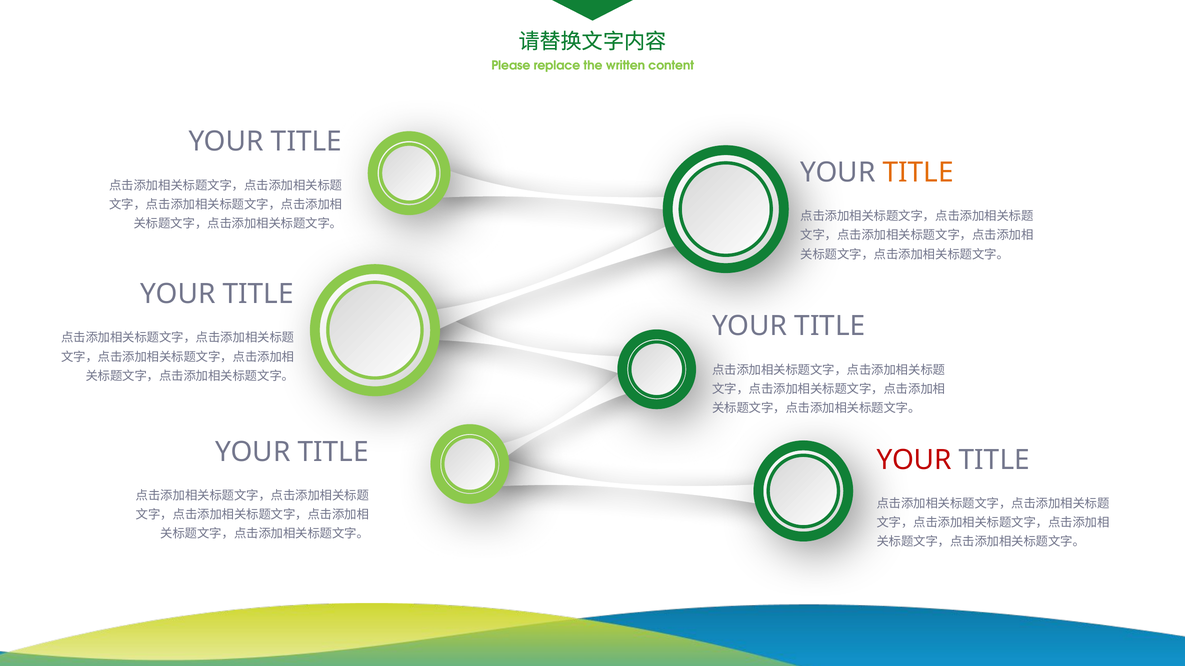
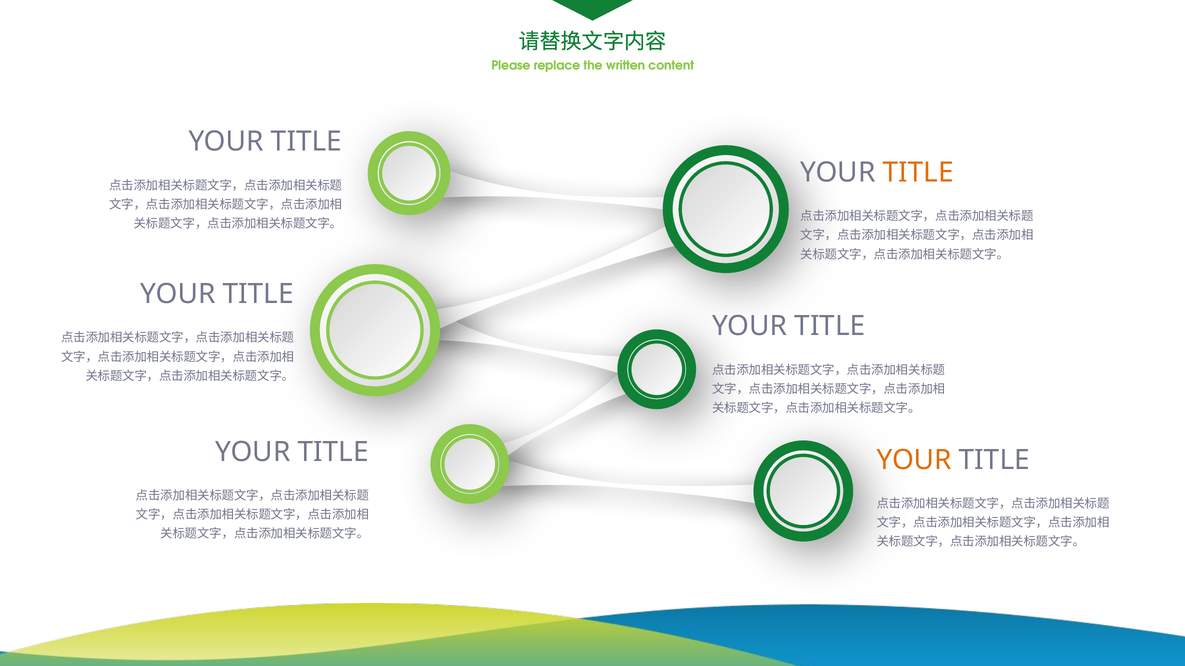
YOUR at (914, 460) colour: red -> orange
